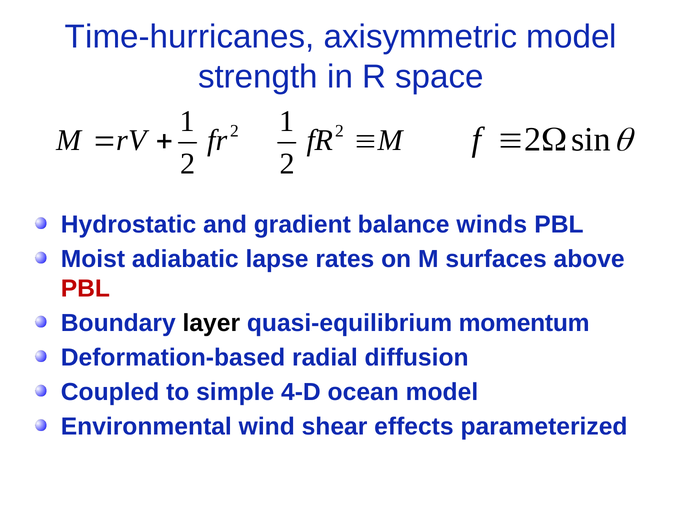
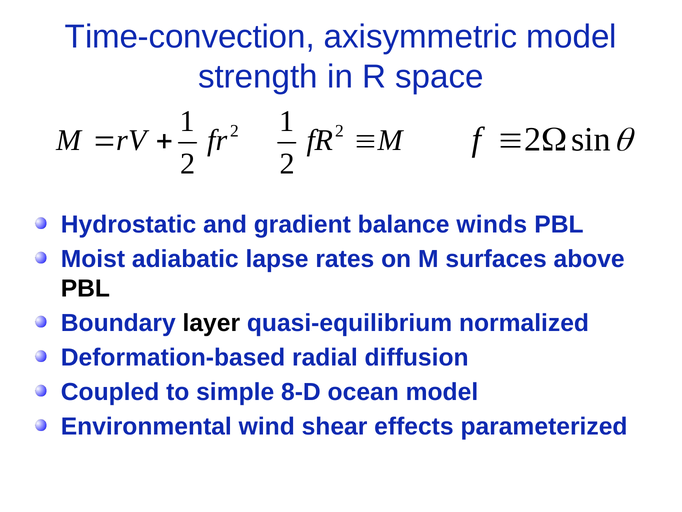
Time-hurricanes: Time-hurricanes -> Time-convection
PBL at (85, 288) colour: red -> black
momentum: momentum -> normalized
4-D: 4-D -> 8-D
